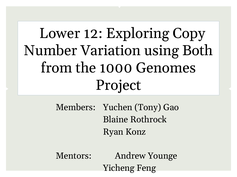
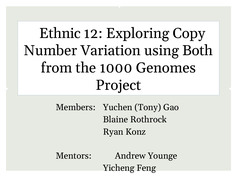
Lower: Lower -> Ethnic
